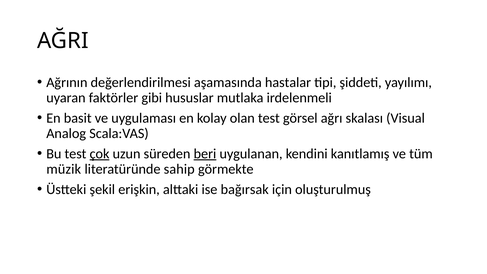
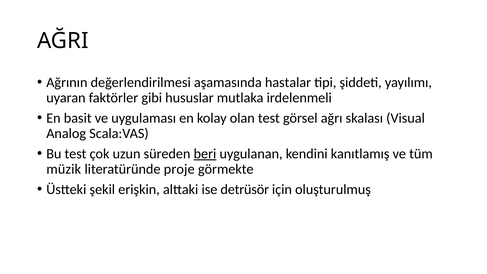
çok underline: present -> none
sahip: sahip -> proje
bağırsak: bağırsak -> detrüsör
